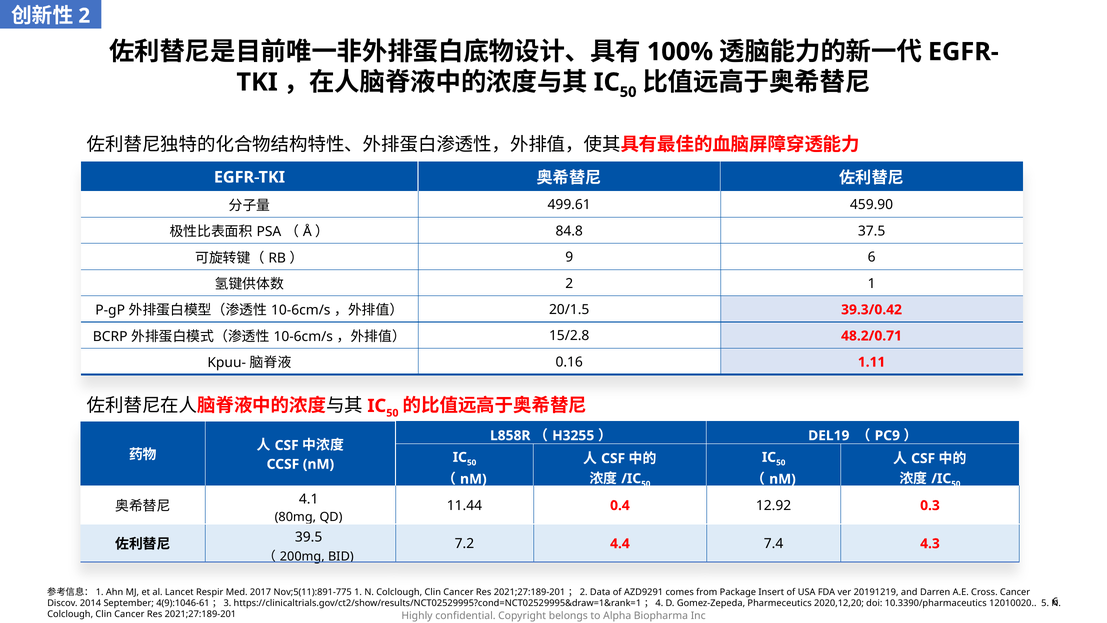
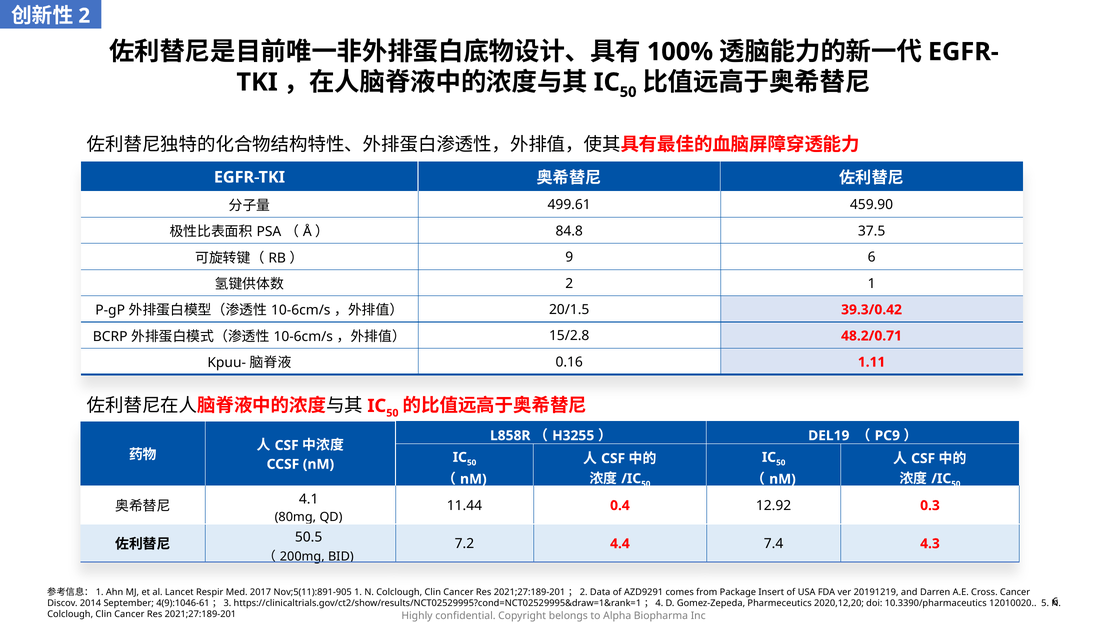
39.5: 39.5 -> 50.5
Nov;5(11):891-775: Nov;5(11):891-775 -> Nov;5(11):891-905
